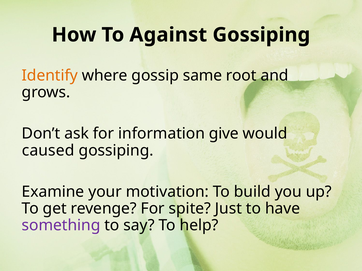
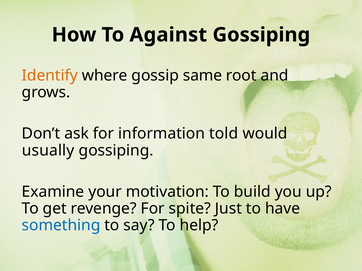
give: give -> told
caused: caused -> usually
something colour: purple -> blue
